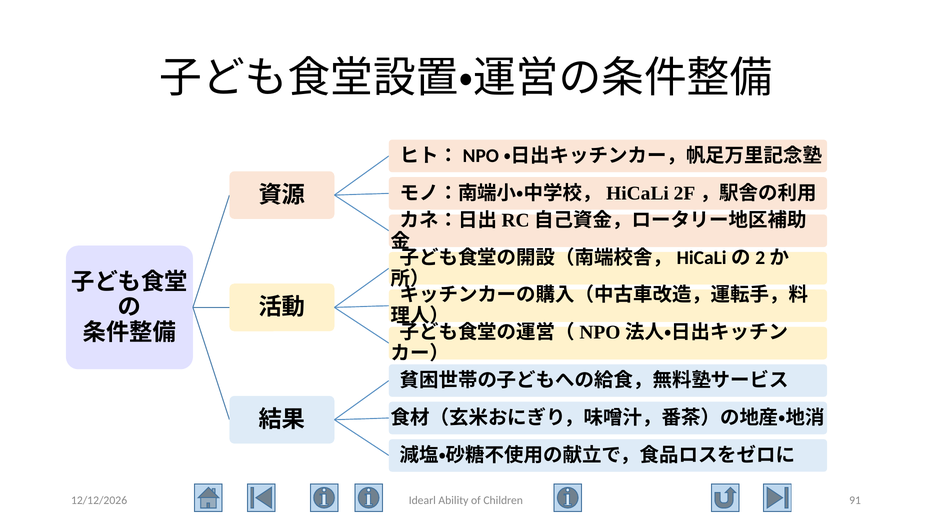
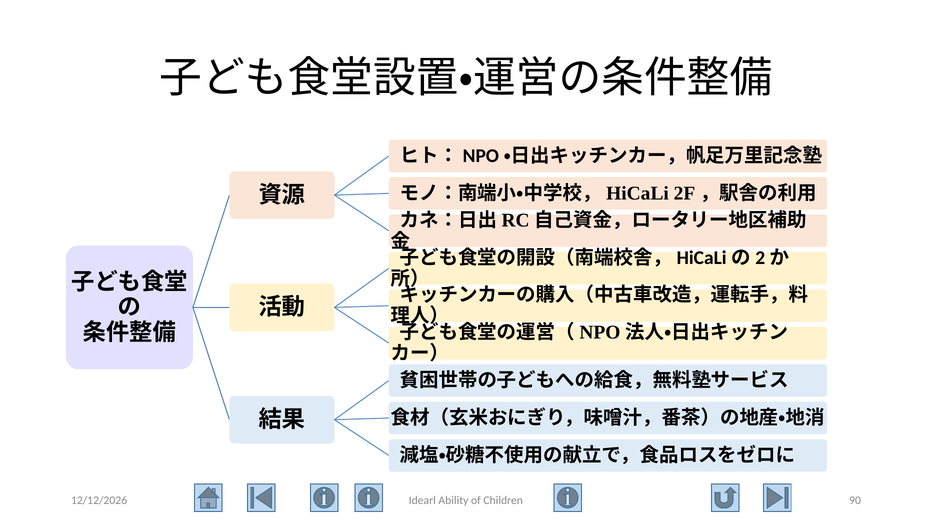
91: 91 -> 90
